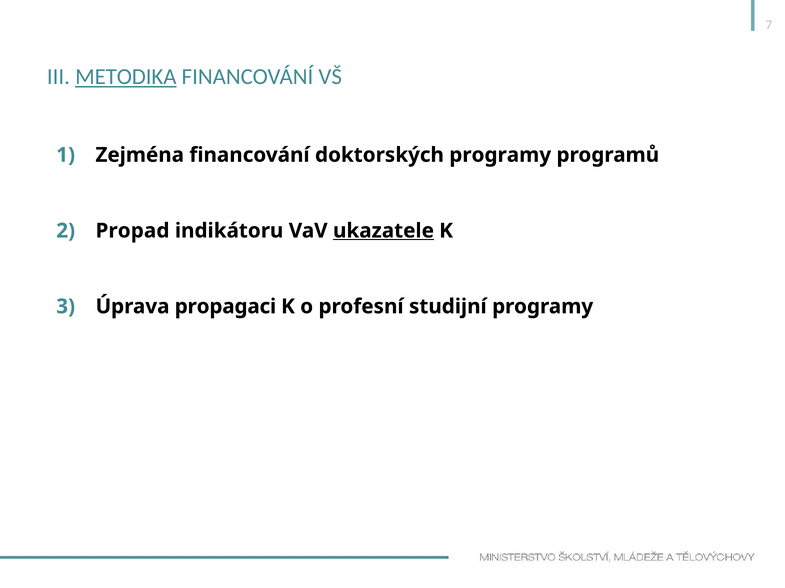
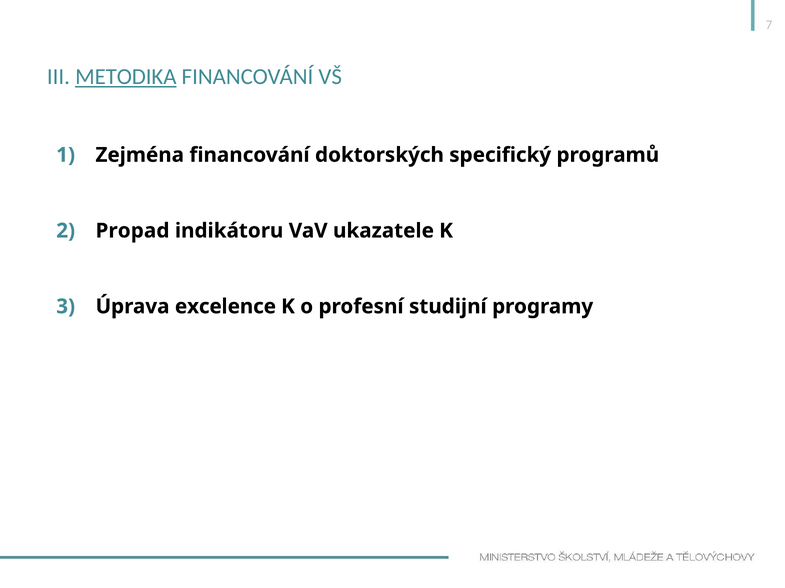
doktorských programy: programy -> specifický
ukazatele underline: present -> none
propagaci: propagaci -> excelence
